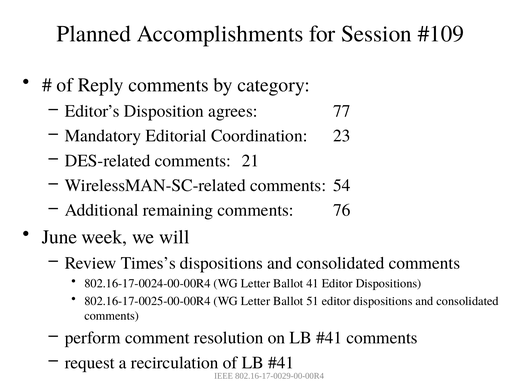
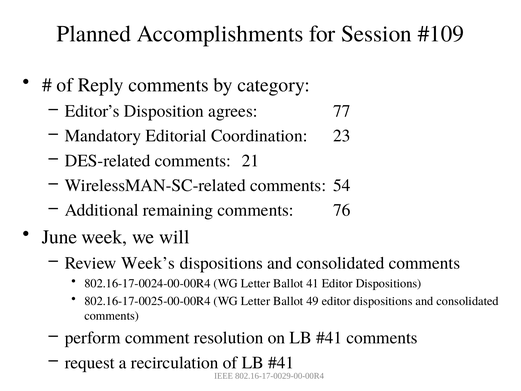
Times’s: Times’s -> Week’s
51: 51 -> 49
